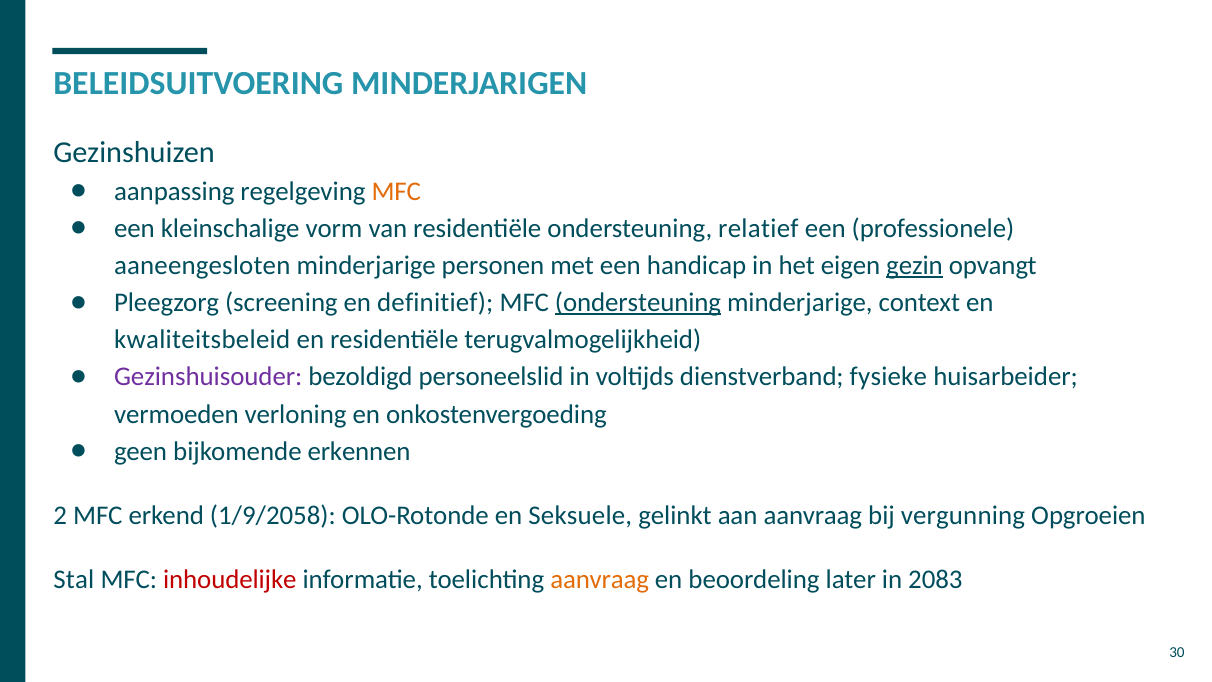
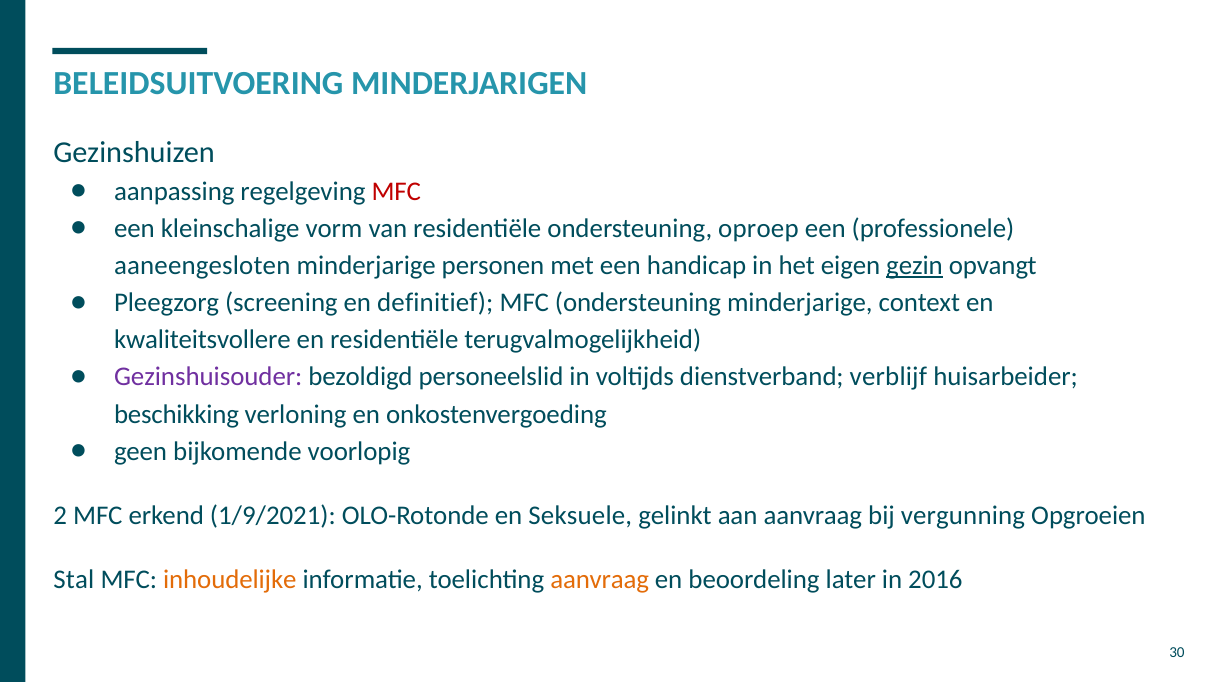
MFC at (396, 191) colour: orange -> red
relatief: relatief -> oproep
ondersteuning at (638, 303) underline: present -> none
kwaliteitsbeleid: kwaliteitsbeleid -> kwaliteitsvollere
fysieke: fysieke -> verblijf
vermoeden: vermoeden -> beschikking
erkennen: erkennen -> voorlopig
1/9/2058: 1/9/2058 -> 1/9/2021
inhoudelijke colour: red -> orange
2083: 2083 -> 2016
